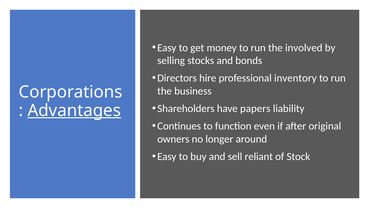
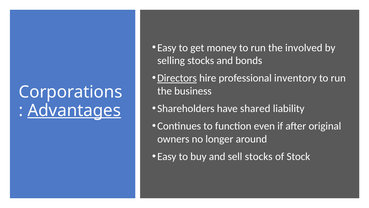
Directors underline: none -> present
papers: papers -> shared
sell reliant: reliant -> stocks
